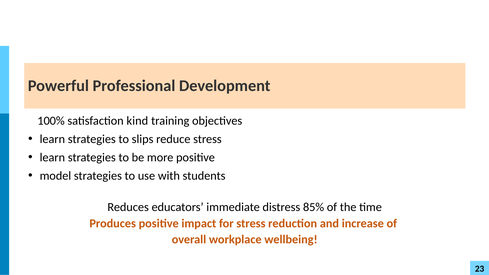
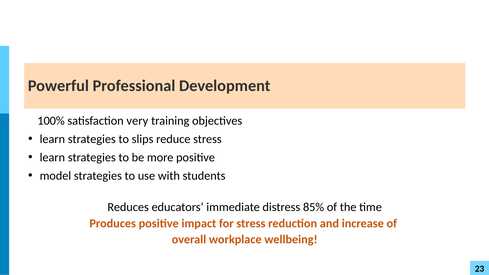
kind: kind -> very
